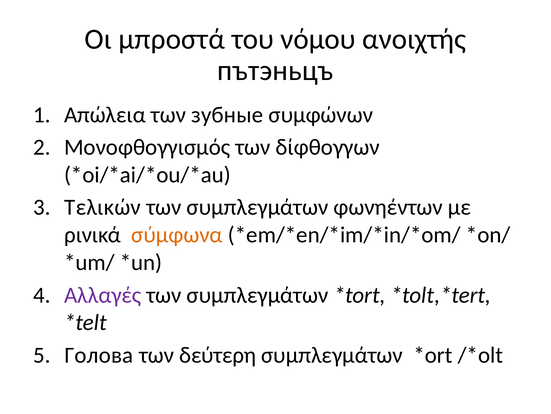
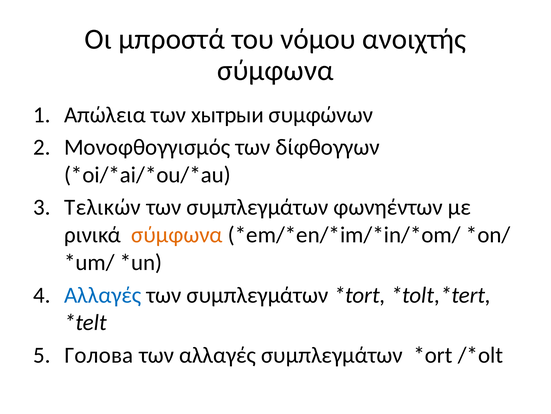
пътэньцъ at (275, 70): пътэньцъ -> σύμφωνα
зубные: зубные -> хытрыи
Αλλαγές at (103, 295) colour: purple -> blue
των δεύτερη: δεύτερη -> αλλαγές
